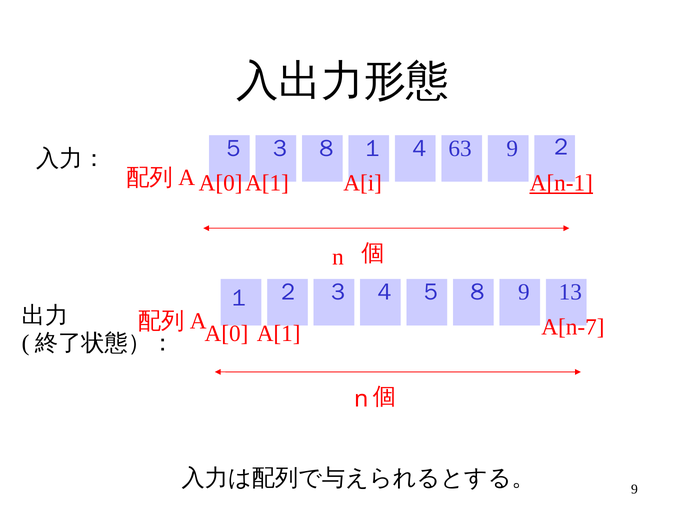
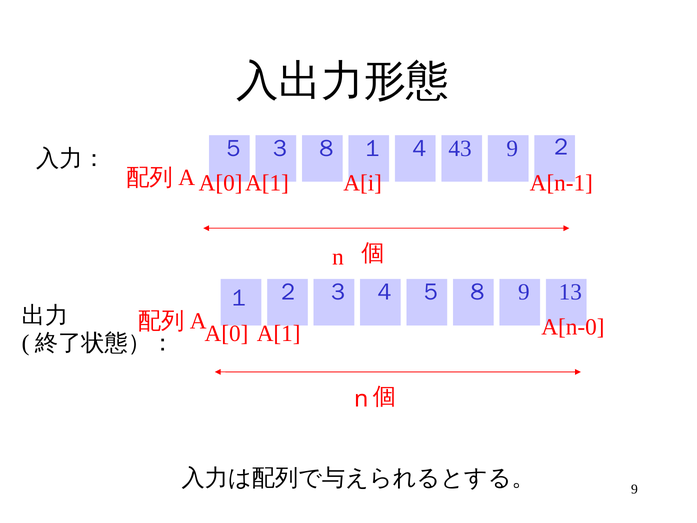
63: 63 -> 43
A[n-1 underline: present -> none
A[n-7: A[n-7 -> A[n-0
